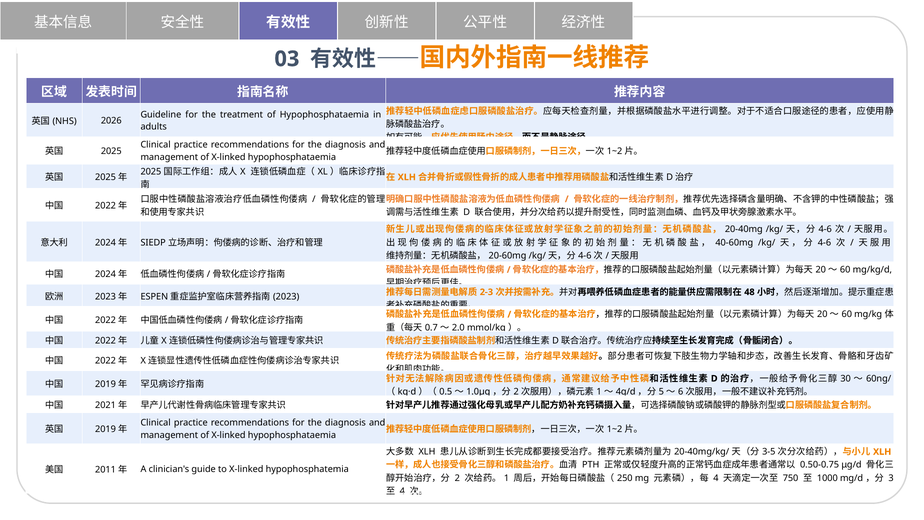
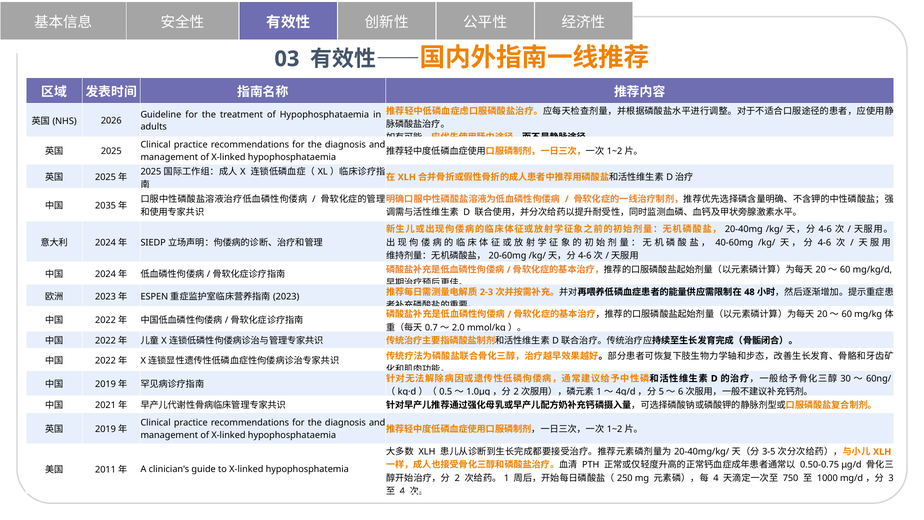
2022 at (106, 206): 2022 -> 2035
